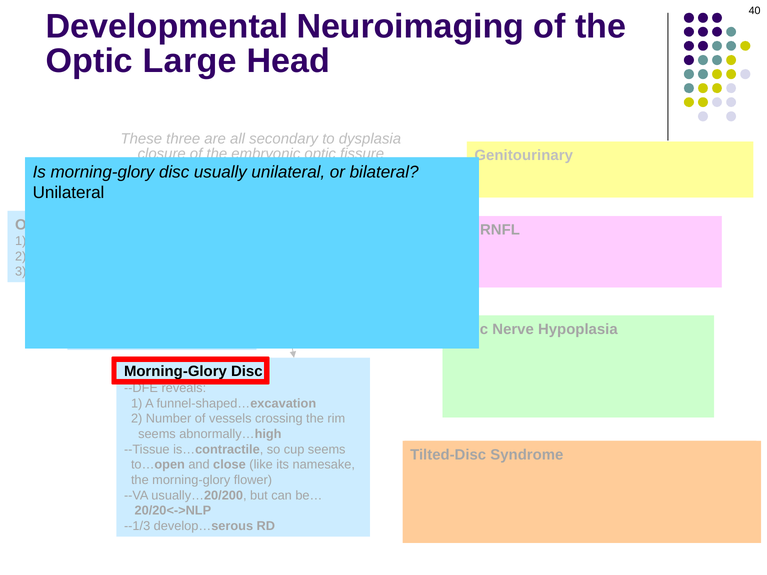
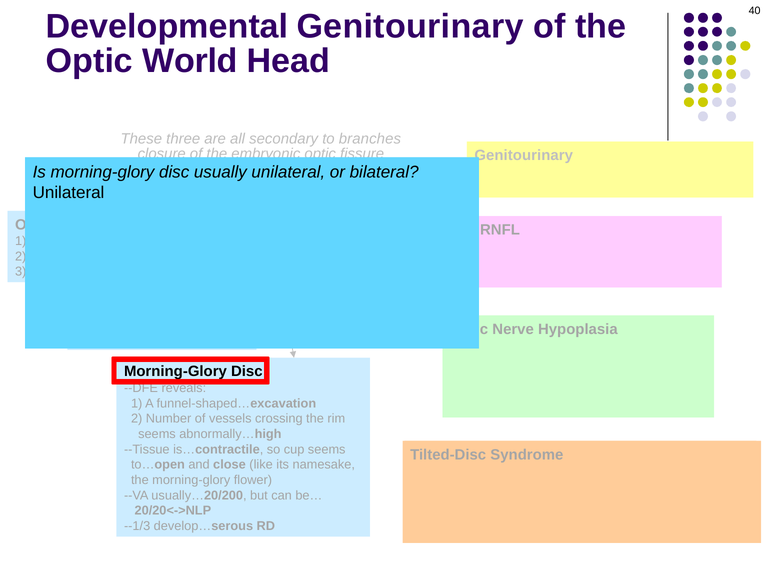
Developmental Neuroimaging: Neuroimaging -> Genitourinary
Optic Large: Large -> World
dysplasia: dysplasia -> branches
